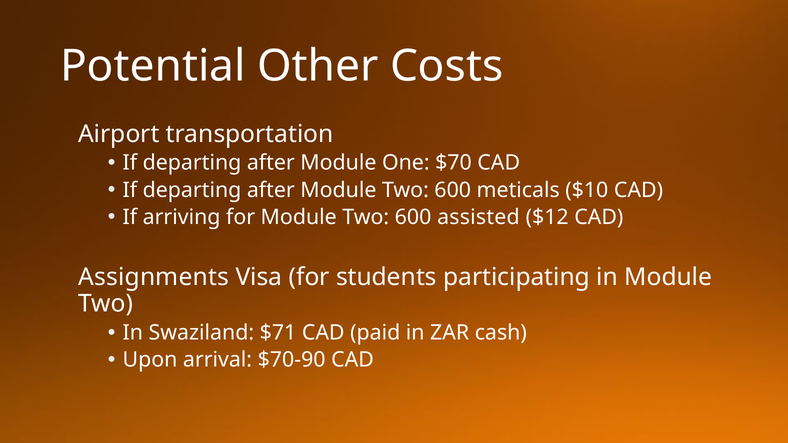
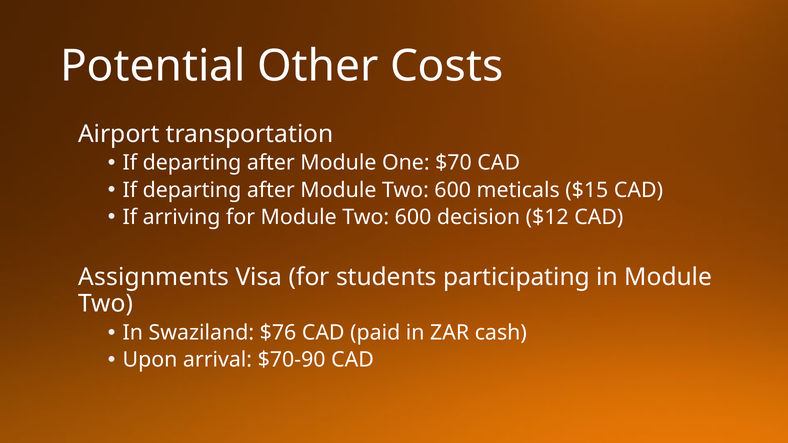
$10: $10 -> $15
assisted: assisted -> decision
$71: $71 -> $76
